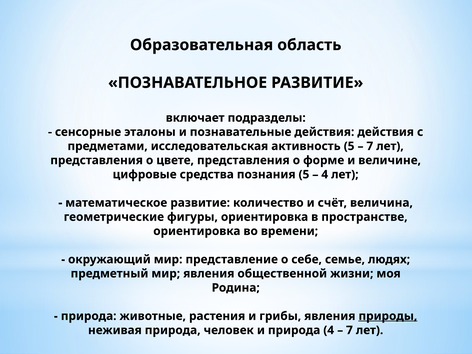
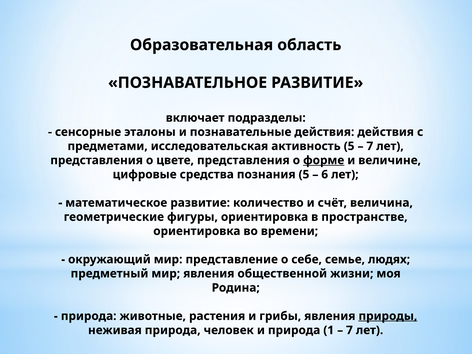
форме underline: none -> present
4 at (325, 174): 4 -> 6
природа 4: 4 -> 1
